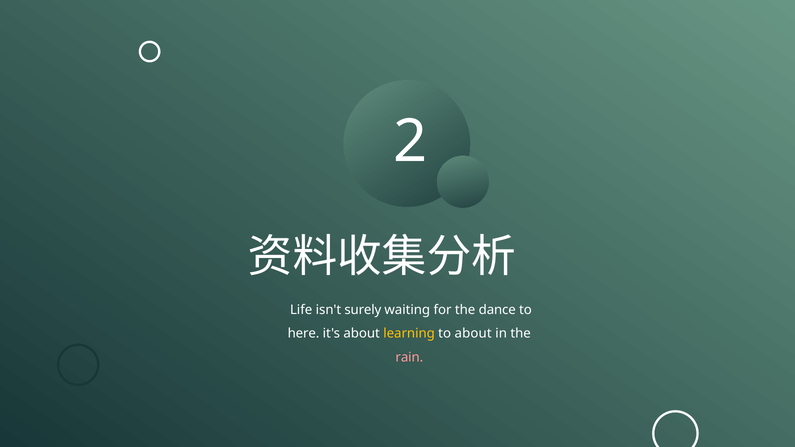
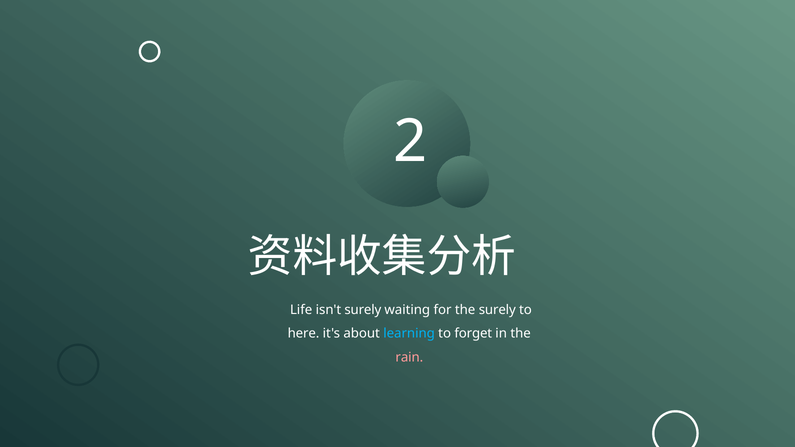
the dance: dance -> surely
learning colour: yellow -> light blue
to about: about -> forget
